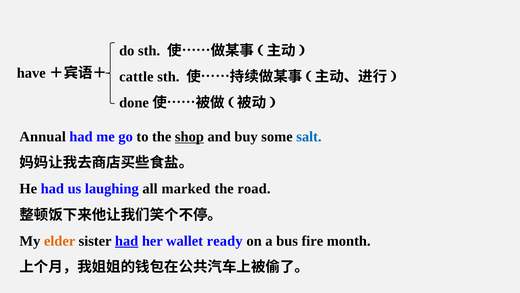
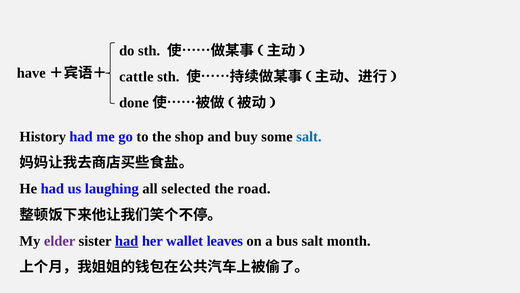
Annual: Annual -> History
shop underline: present -> none
marked: marked -> selected
elder colour: orange -> purple
ready: ready -> leaves
bus fire: fire -> salt
